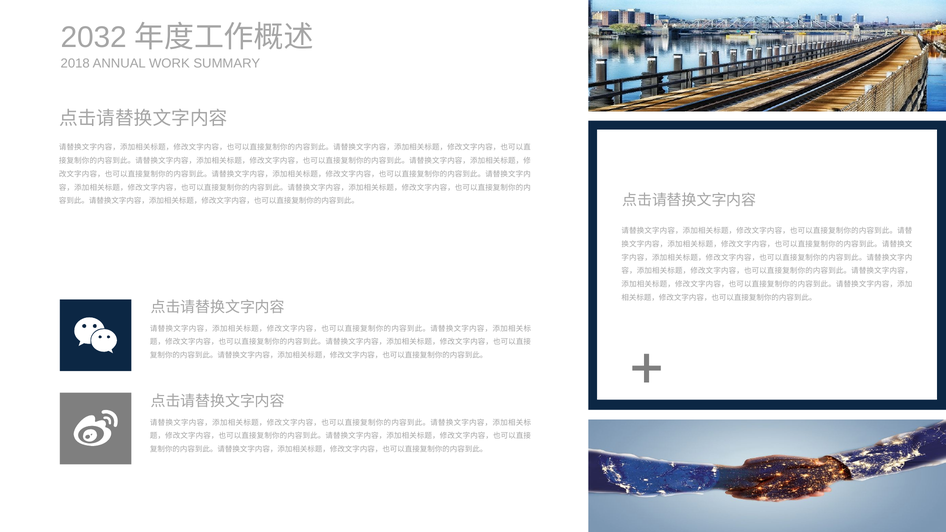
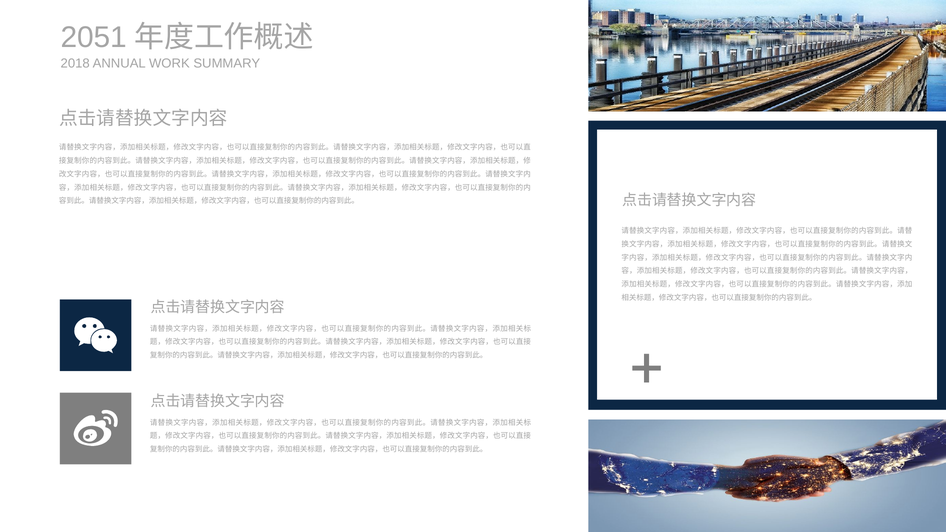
2032: 2032 -> 2051
